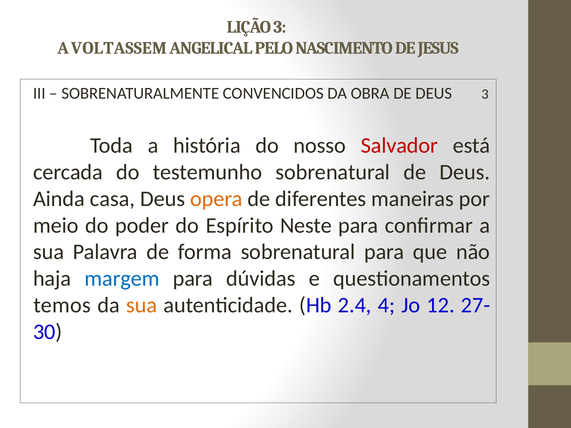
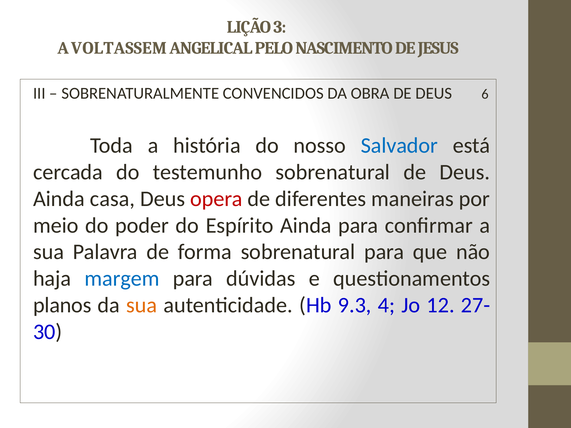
DEUS 3: 3 -> 6
Salvador colour: red -> blue
opera colour: orange -> red
Espírito Neste: Neste -> Ainda
temos: temos -> planos
2.4: 2.4 -> 9.3
